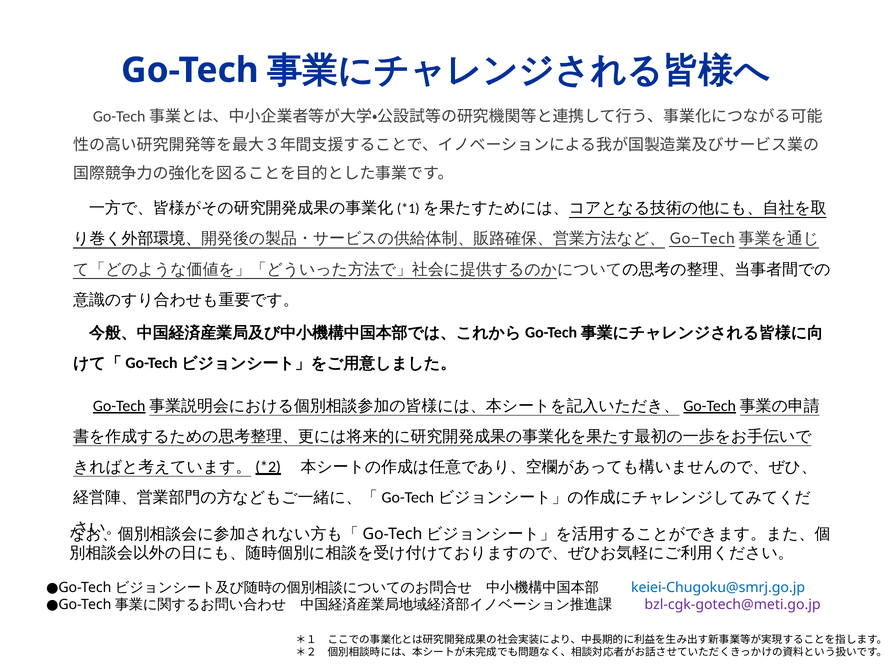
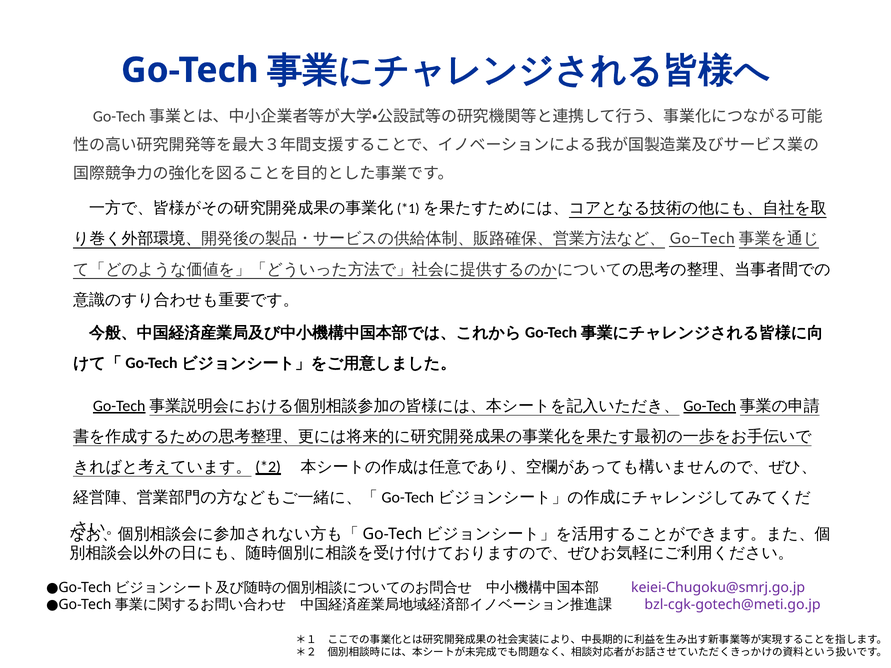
keiei-Chugoku@smrj.go.jp colour: blue -> purple
